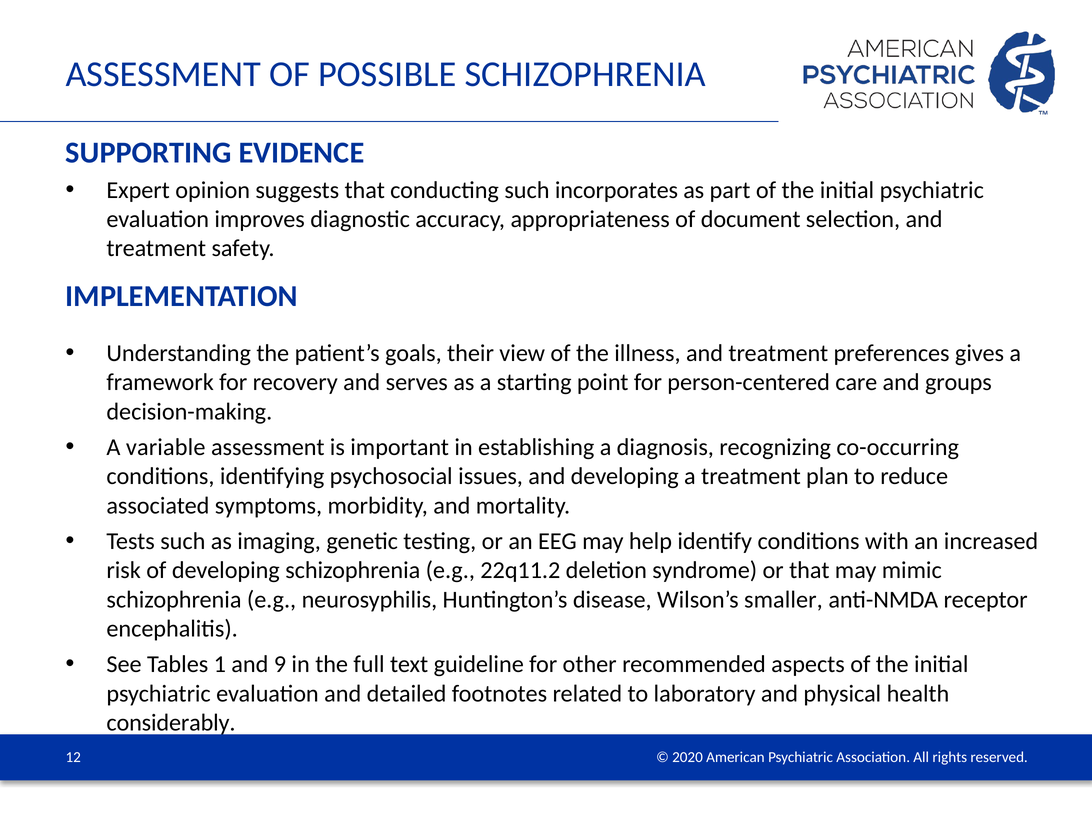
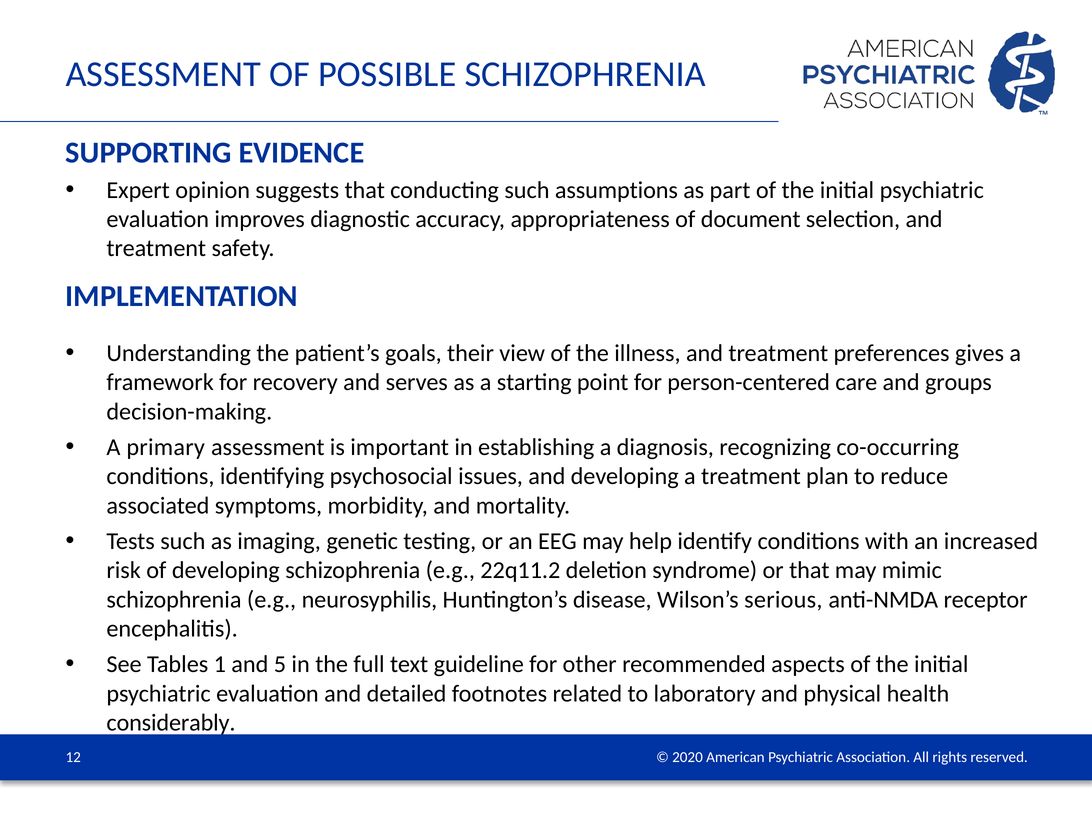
incorporates: incorporates -> assumptions
variable: variable -> primary
smaller: smaller -> serious
9: 9 -> 5
